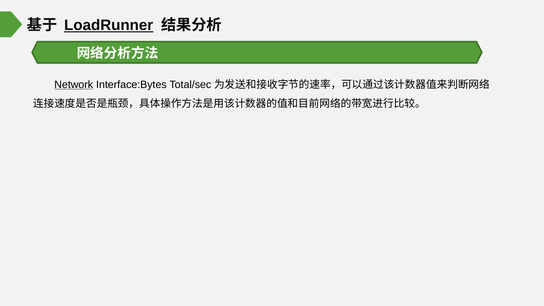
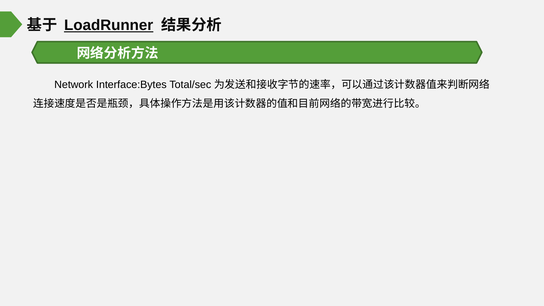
Network underline: present -> none
